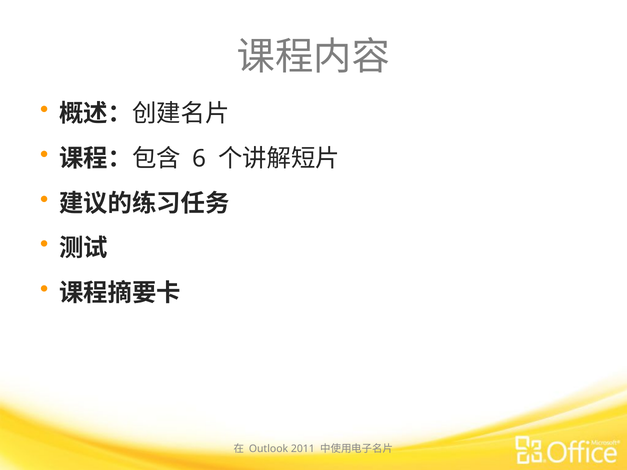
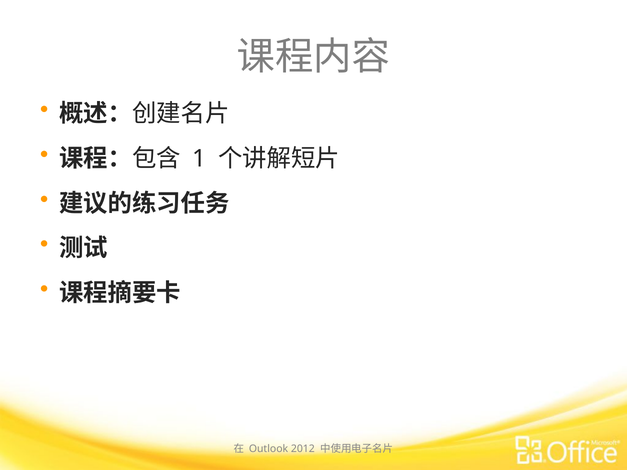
6: 6 -> 1
2011: 2011 -> 2012
